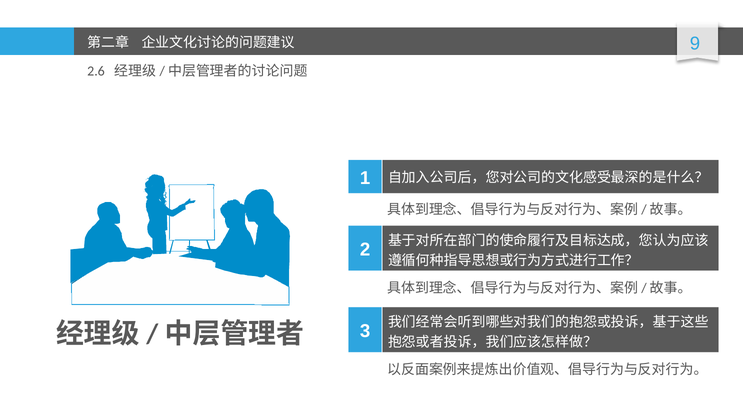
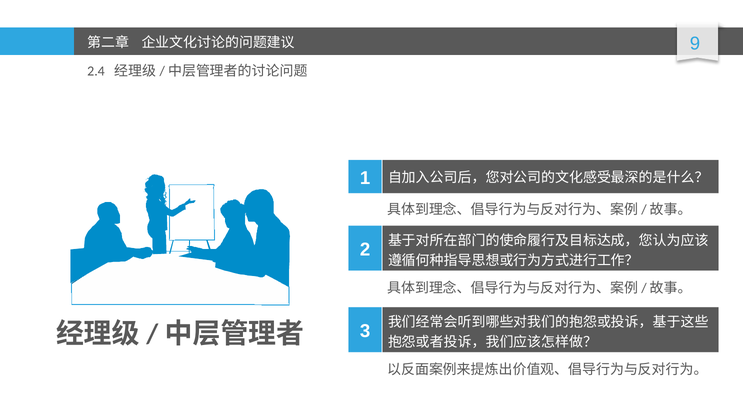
2.6: 2.6 -> 2.4
